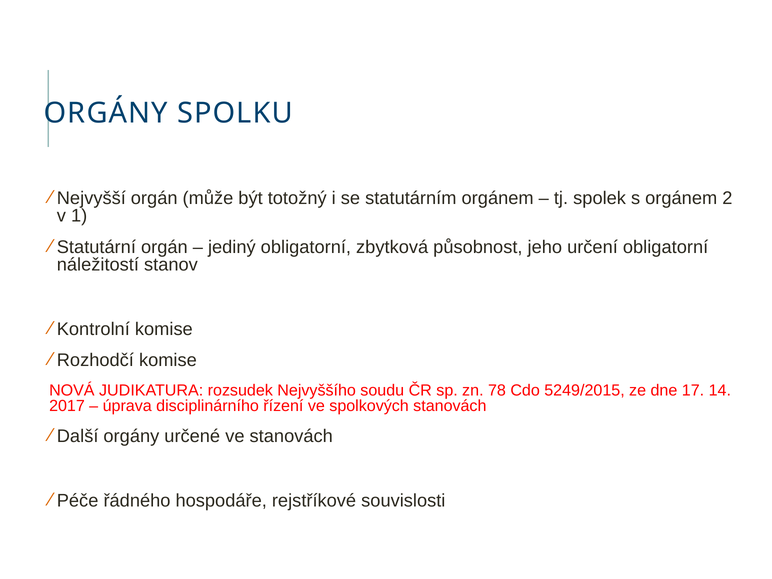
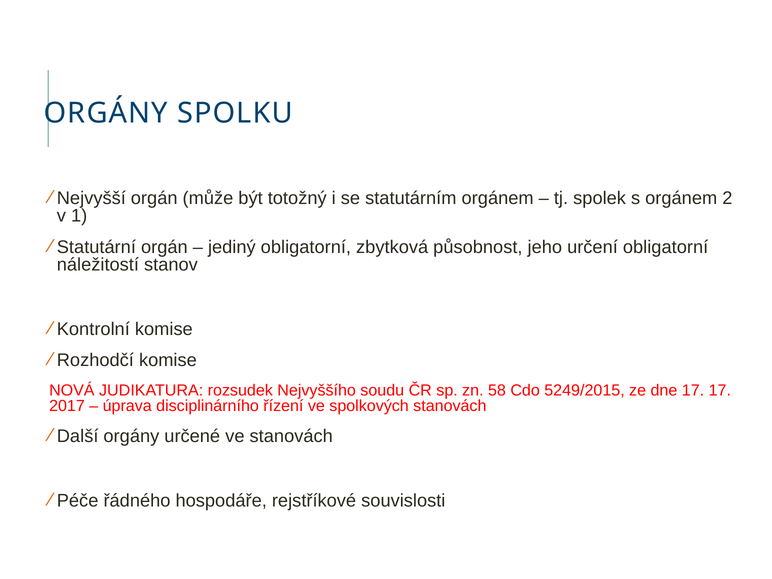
78: 78 -> 58
17 14: 14 -> 17
